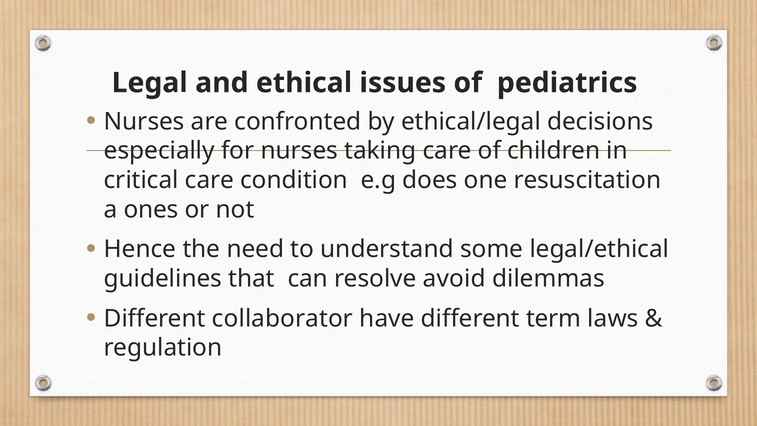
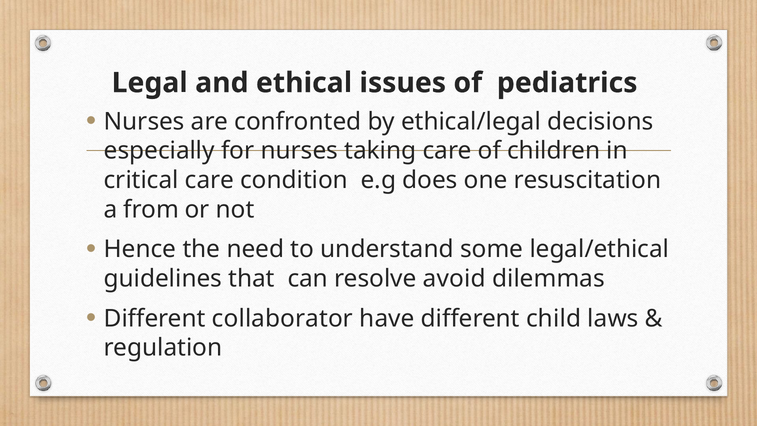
ones: ones -> from
term: term -> child
